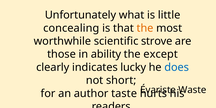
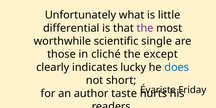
concealing at (71, 28): concealing -> differential
the at (145, 28) colour: orange -> purple
strove: strove -> single
ability: ability -> cliché
Waste: Waste -> Friday
